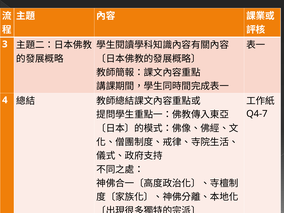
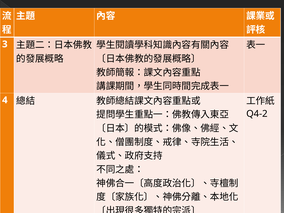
Q4-7: Q4-7 -> Q4-2
